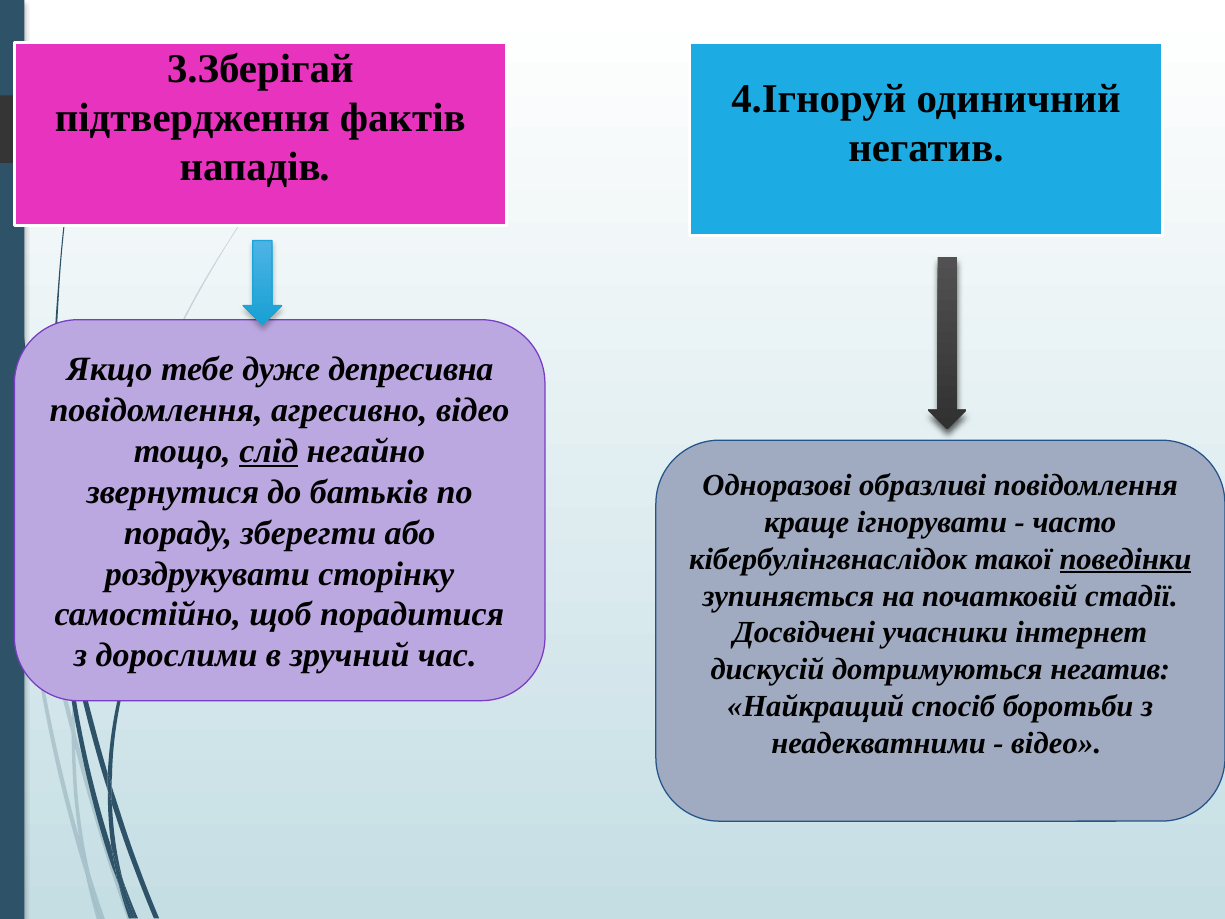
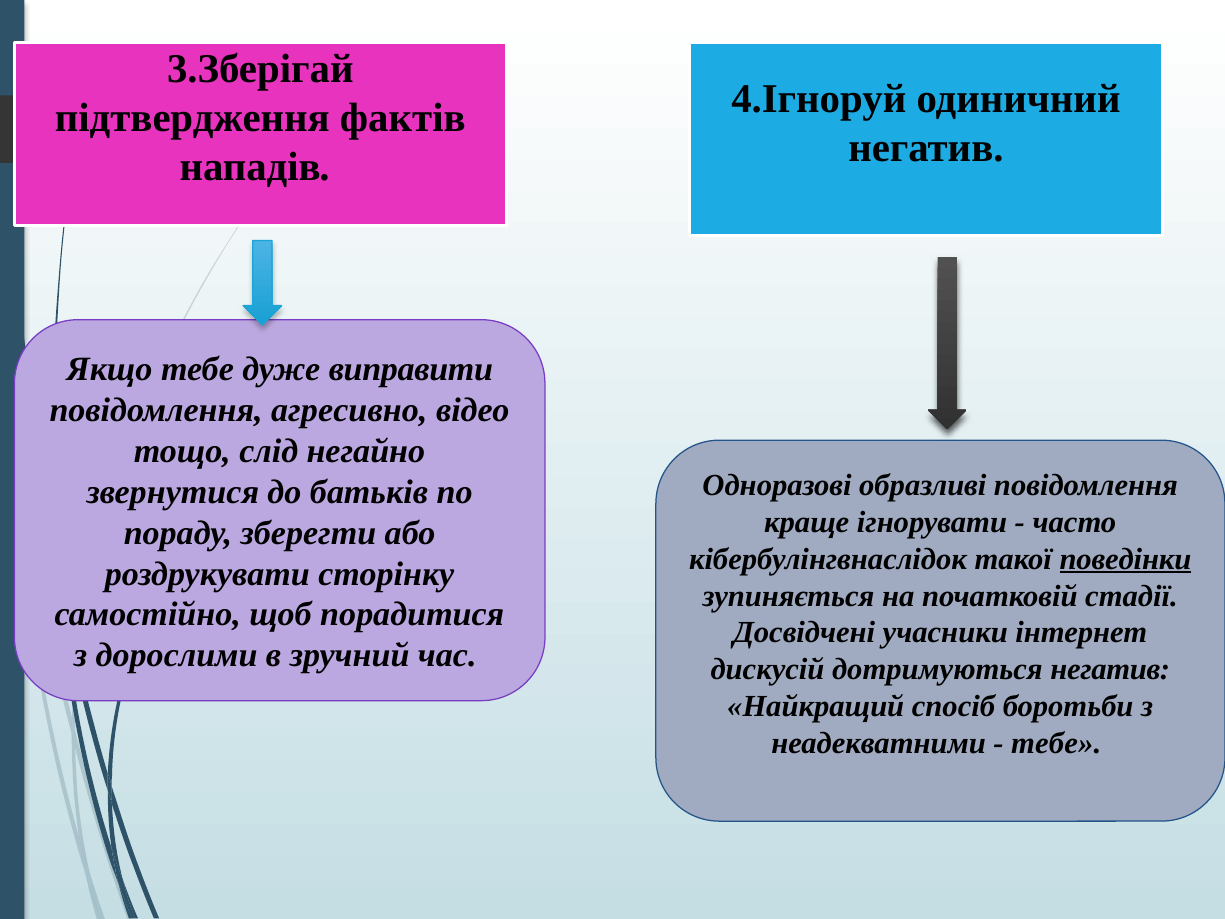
депресивна: депресивна -> виправити
слід underline: present -> none
відео at (1056, 743): відео -> тебе
